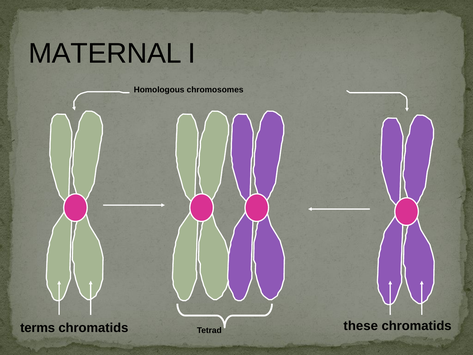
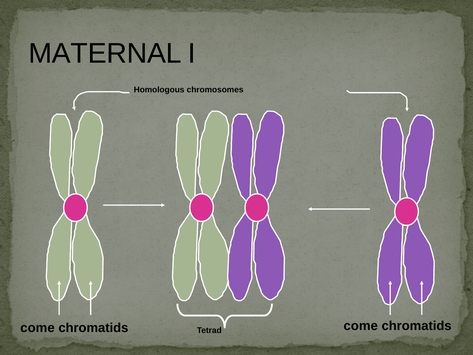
terms at (38, 328): terms -> come
chromatids these: these -> come
